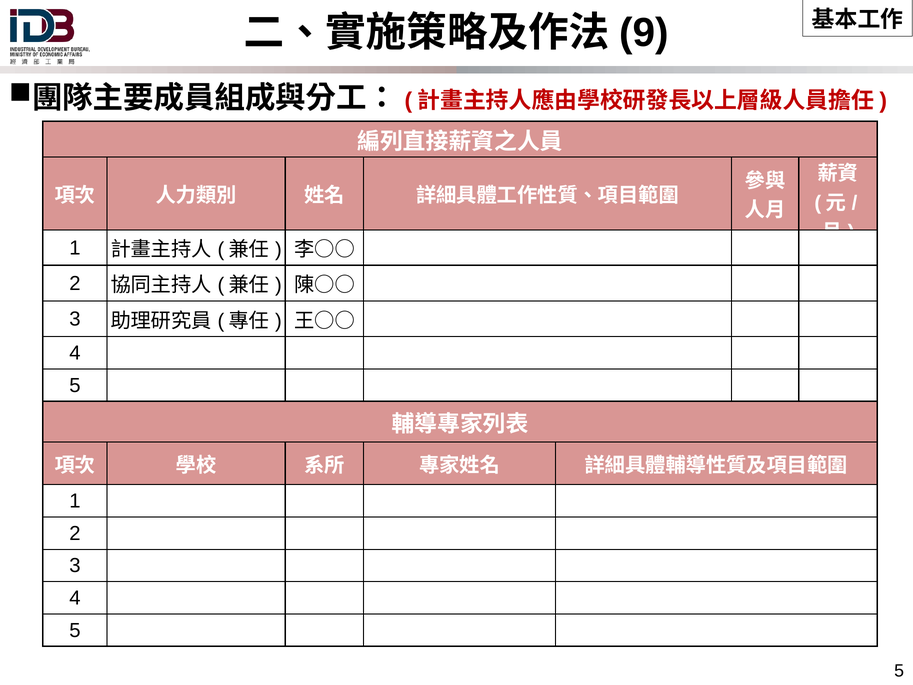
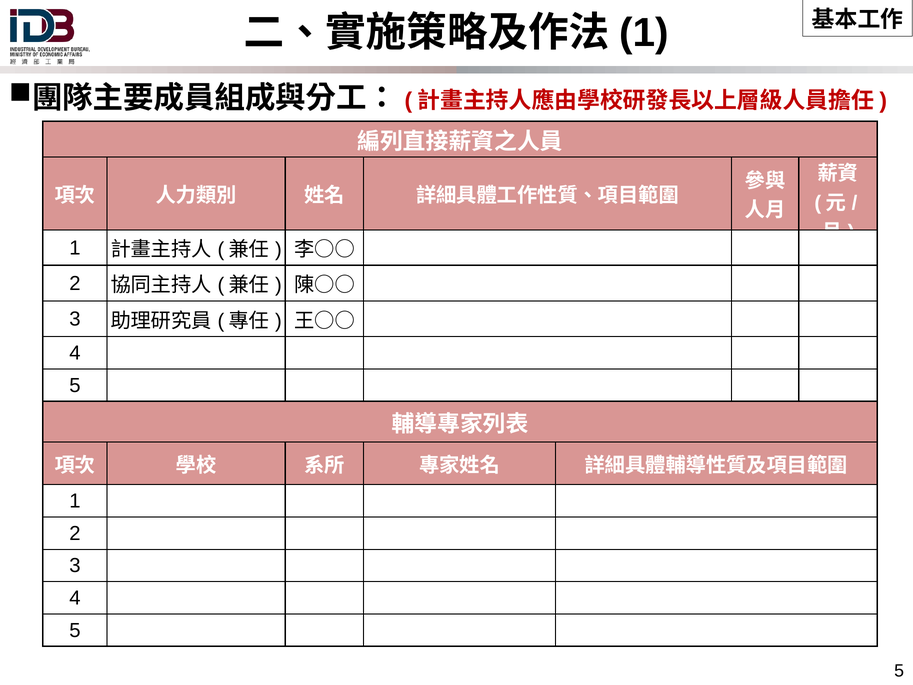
9 at (644, 33): 9 -> 1
